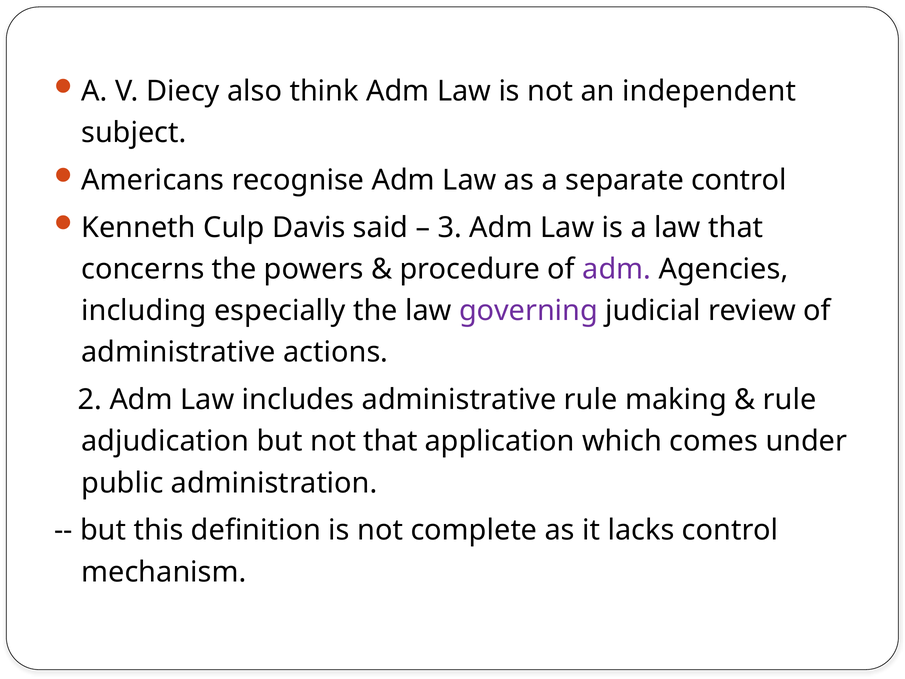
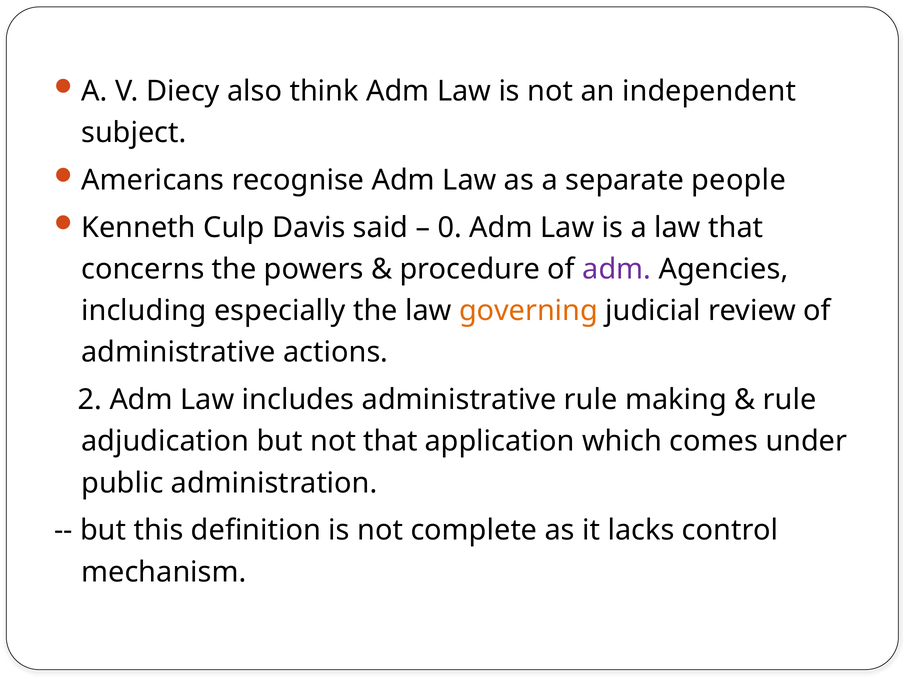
separate control: control -> people
3: 3 -> 0
governing colour: purple -> orange
